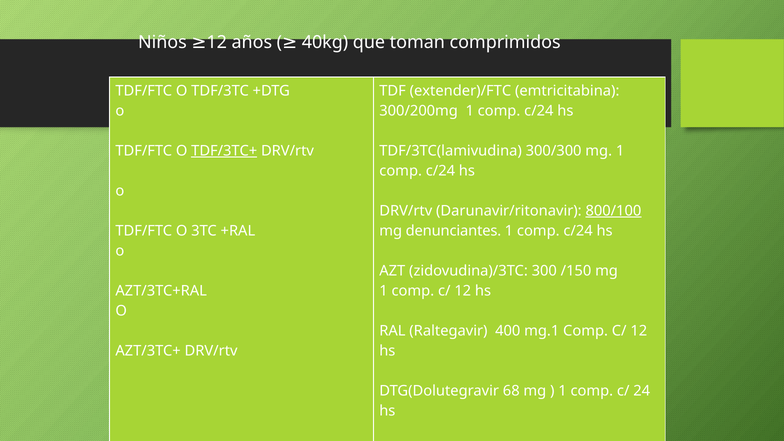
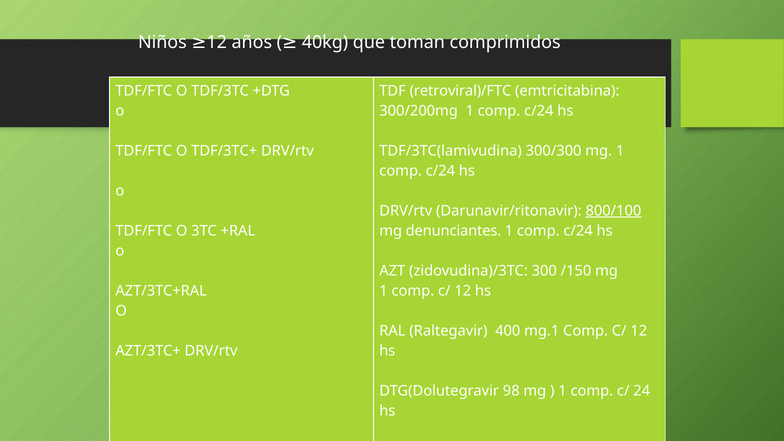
extender)/FTC: extender)/FTC -> retroviral)/FTC
TDF/3TC+ underline: present -> none
68: 68 -> 98
